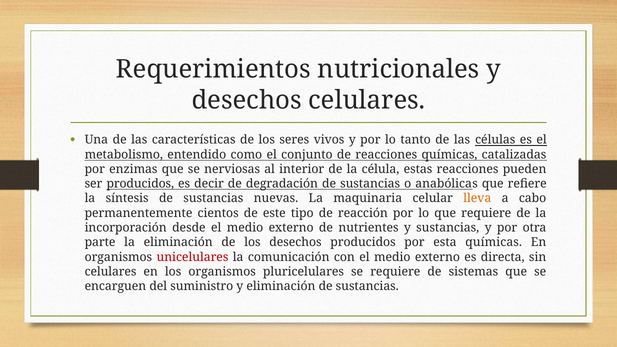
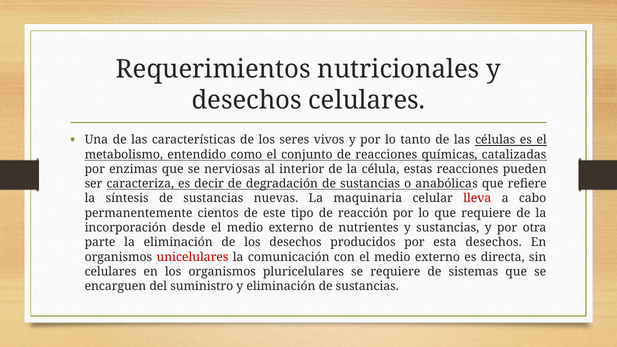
ser producidos: producidos -> caracteriza
lleva colour: orange -> red
esta químicas: químicas -> desechos
